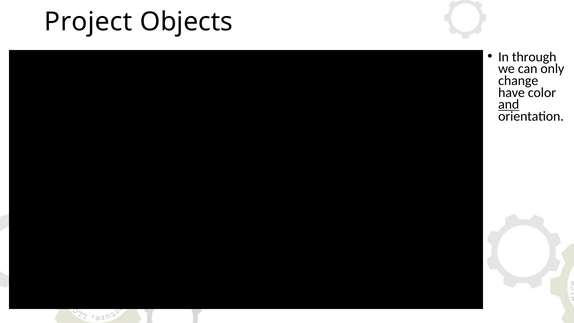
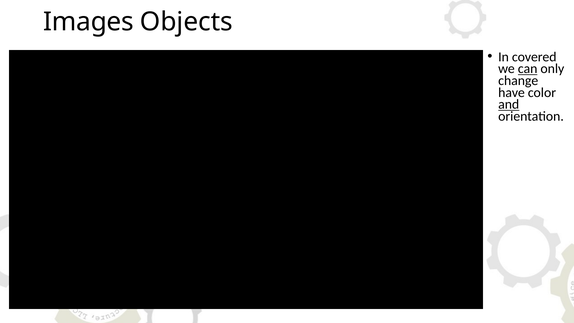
Project: Project -> Images
through: through -> covered
can underline: none -> present
